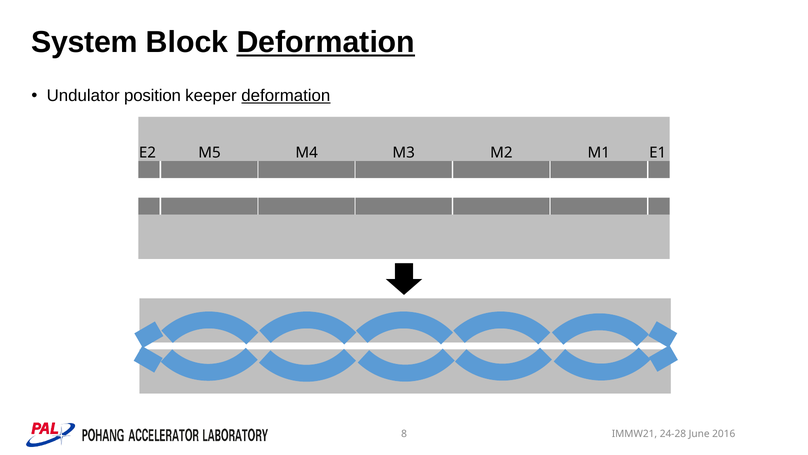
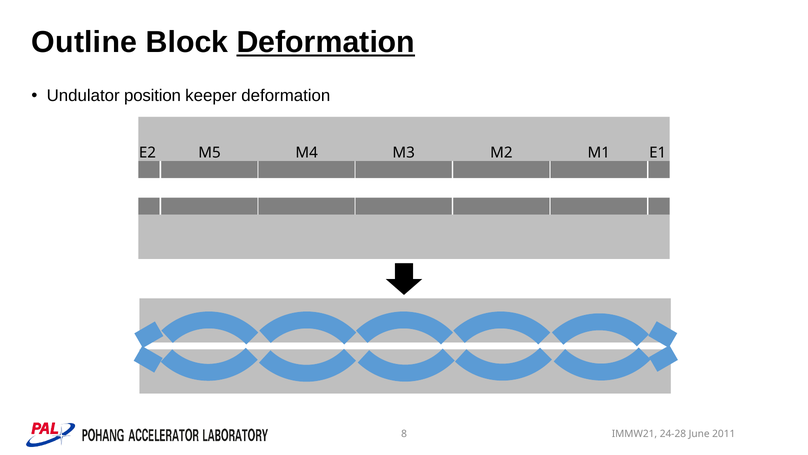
System: System -> Outline
deformation at (286, 96) underline: present -> none
2016: 2016 -> 2011
